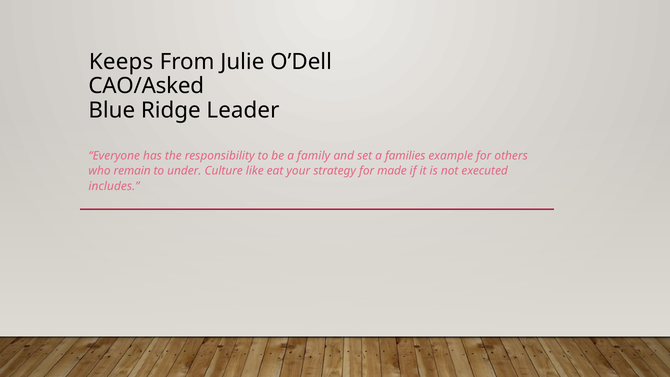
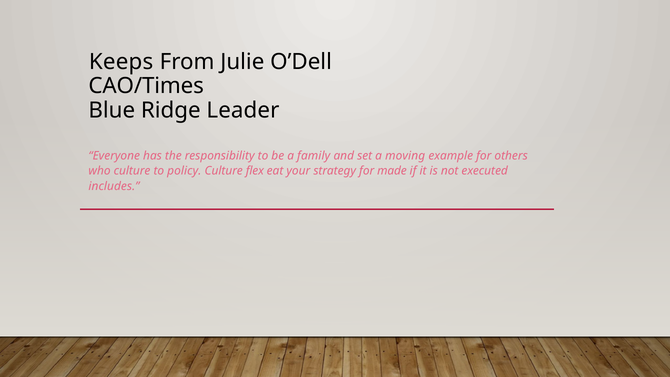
CAO/Asked: CAO/Asked -> CAO/Times
families: families -> moving
who remain: remain -> culture
under: under -> policy
like: like -> flex
